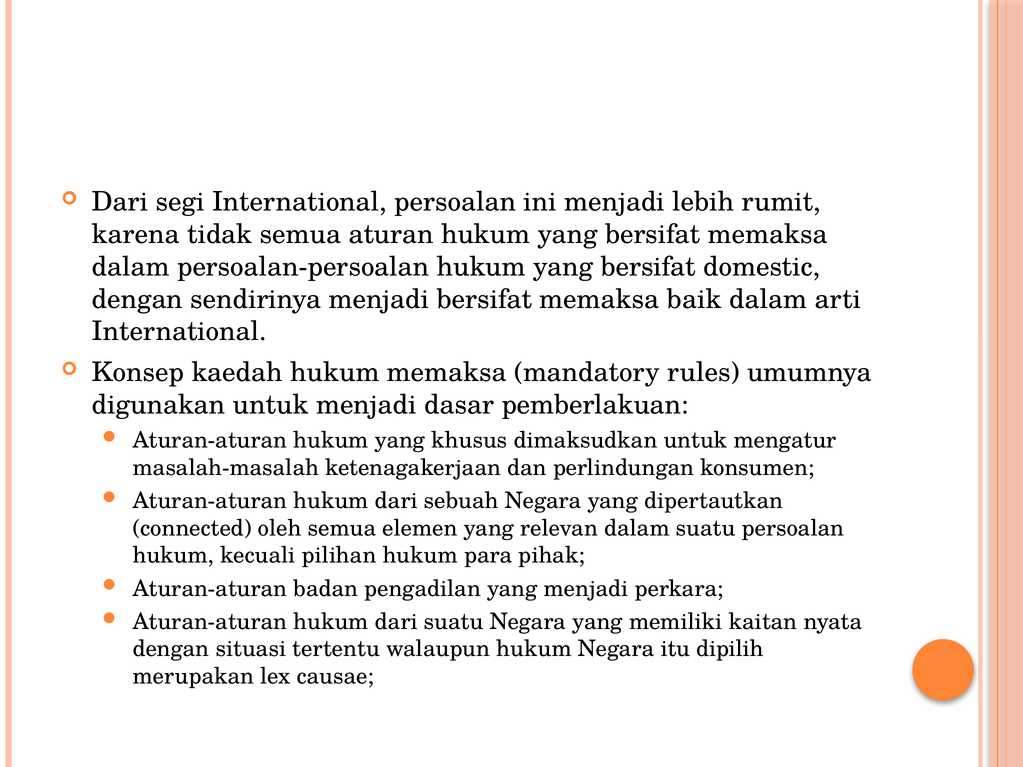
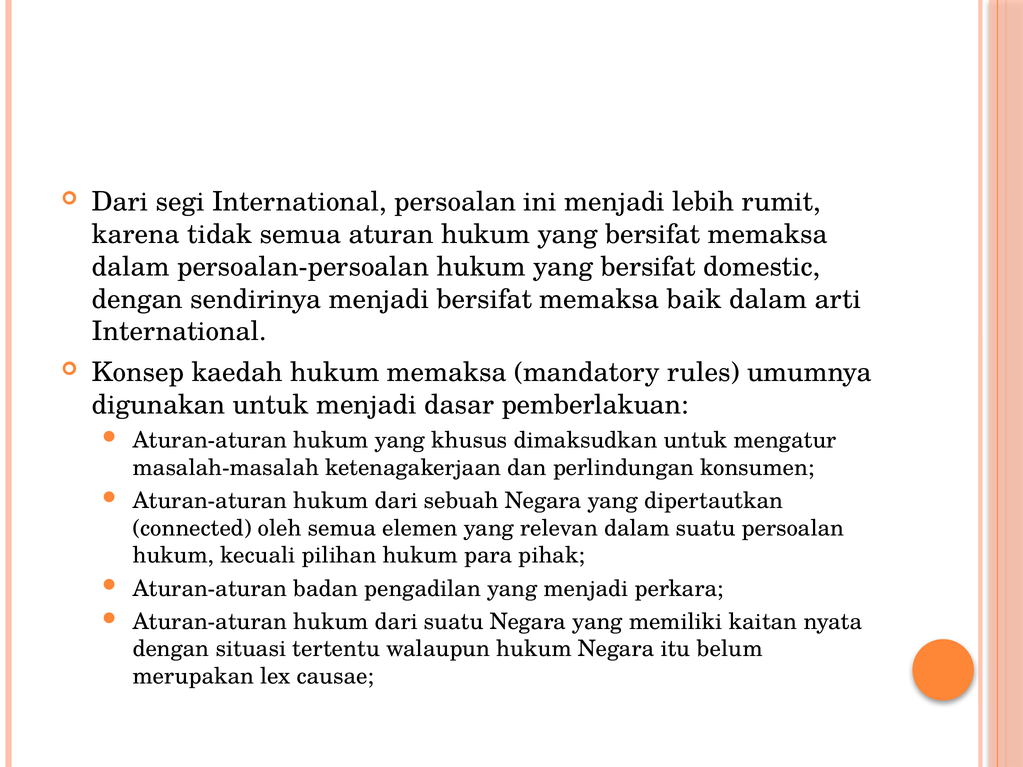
dipilih: dipilih -> belum
